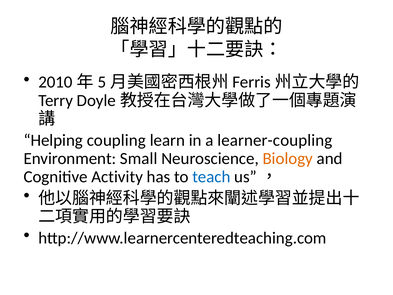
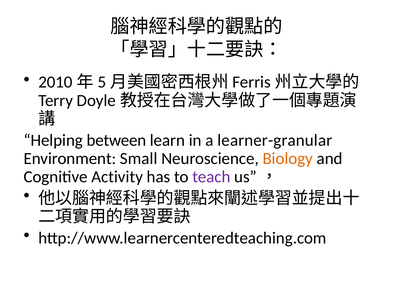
coupling: coupling -> between
learner-coupling: learner-coupling -> learner-granular
teach colour: blue -> purple
